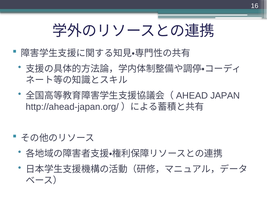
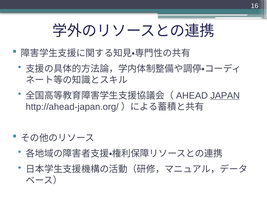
JAPAN underline: none -> present
